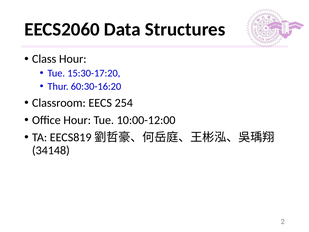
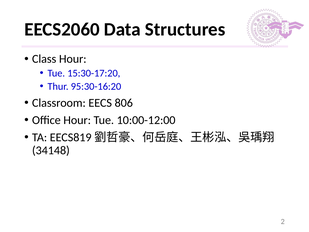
60:30-16:20: 60:30-16:20 -> 95:30-16:20
254: 254 -> 806
